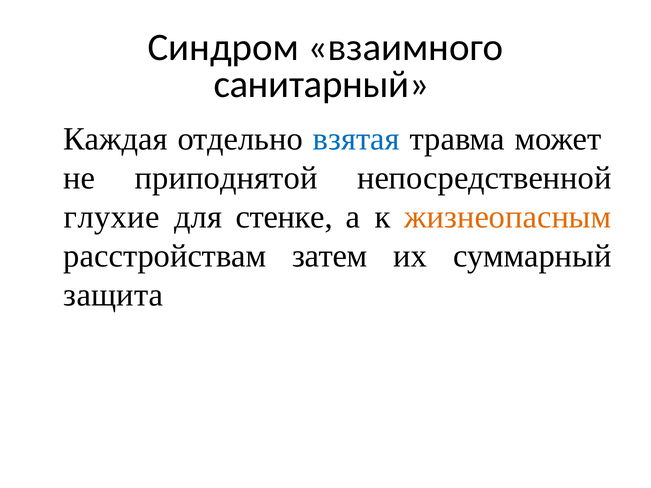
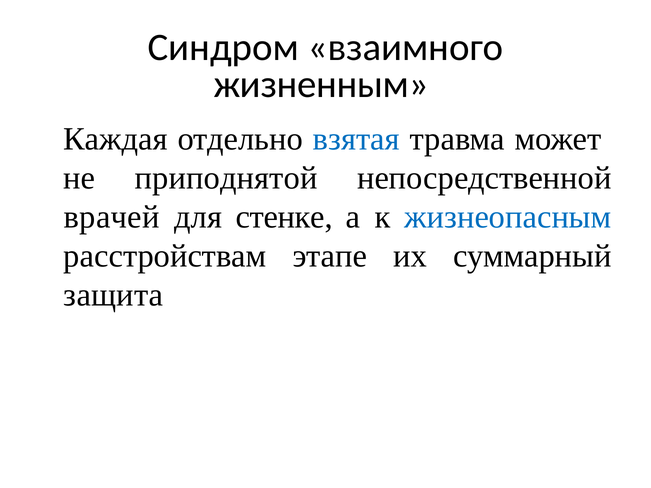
санитарный: санитарный -> жизненным
глухие: глухие -> врачей
жизнеопасным colour: orange -> blue
затем: затем -> этапе
